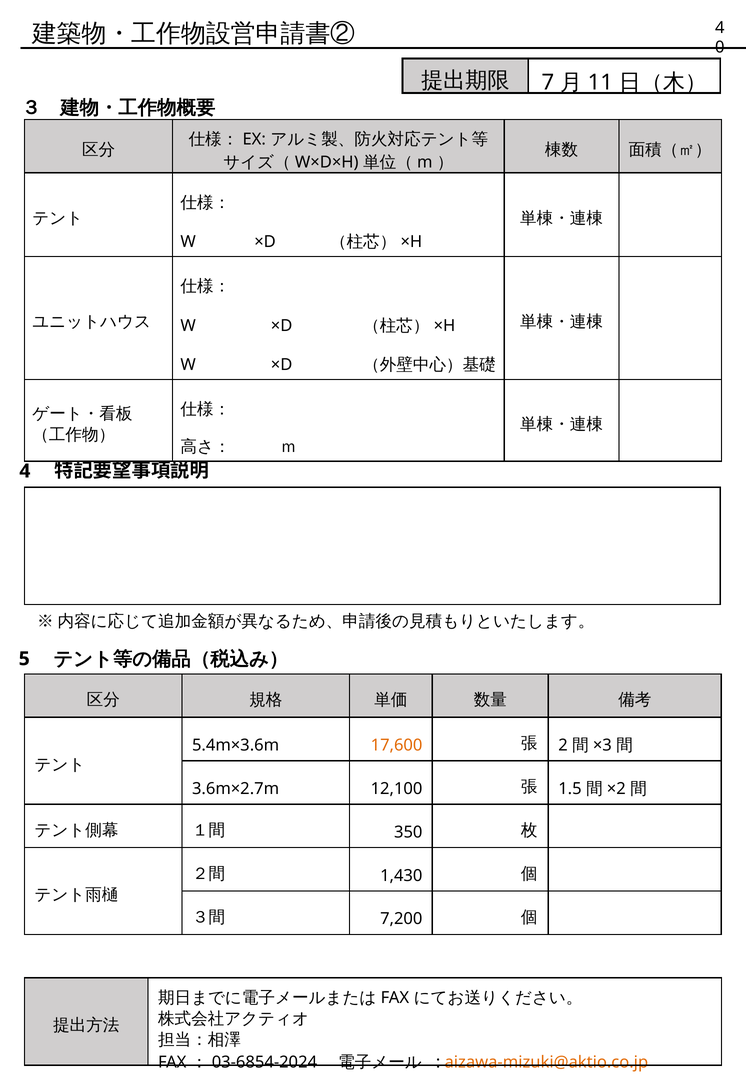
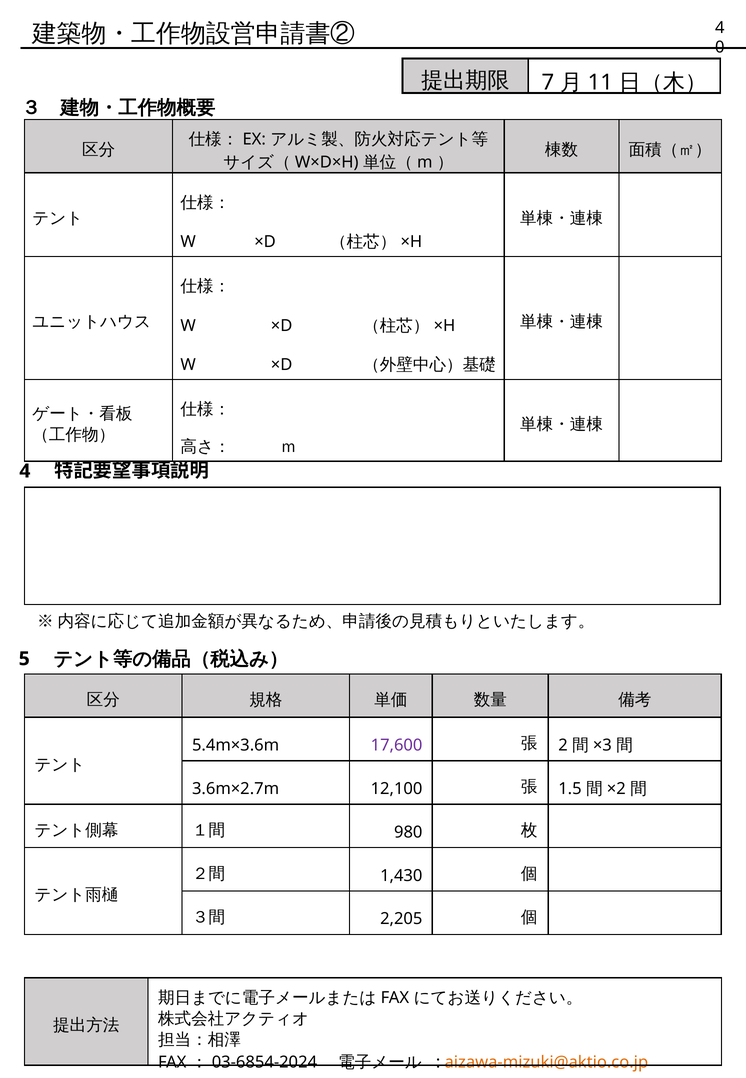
17,600 colour: orange -> purple
350: 350 -> 980
7,200: 7,200 -> 2,205
